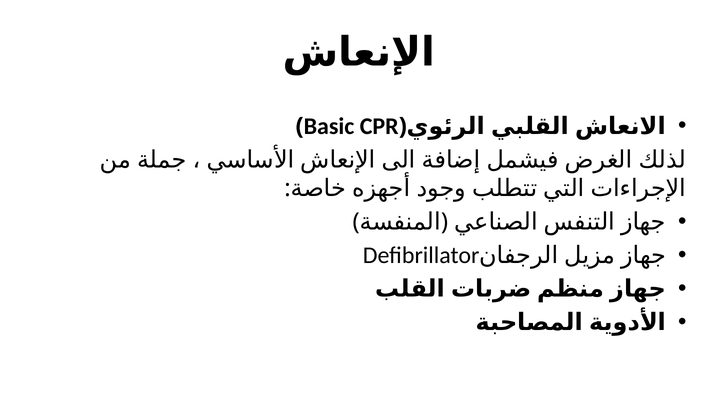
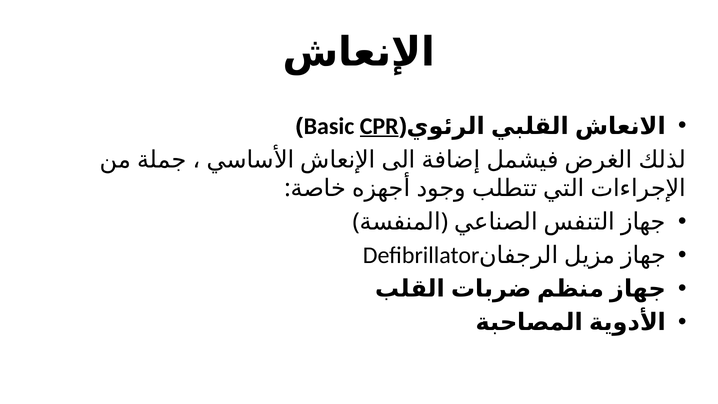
CPR underline: none -> present
